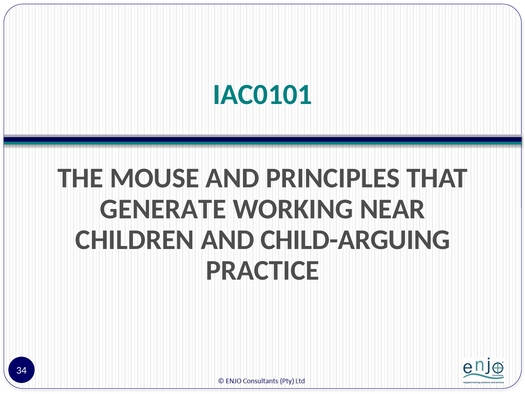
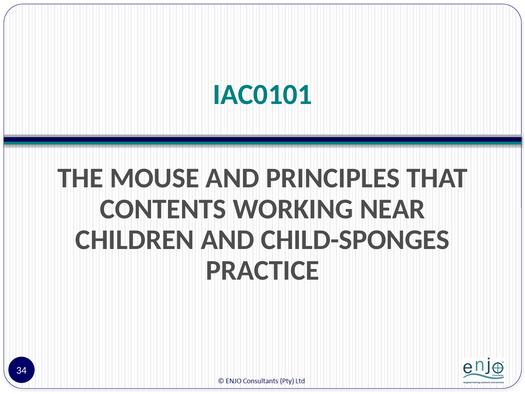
GENERATE: GENERATE -> CONTENTS
CHILD-ARGUING: CHILD-ARGUING -> CHILD-SPONGES
